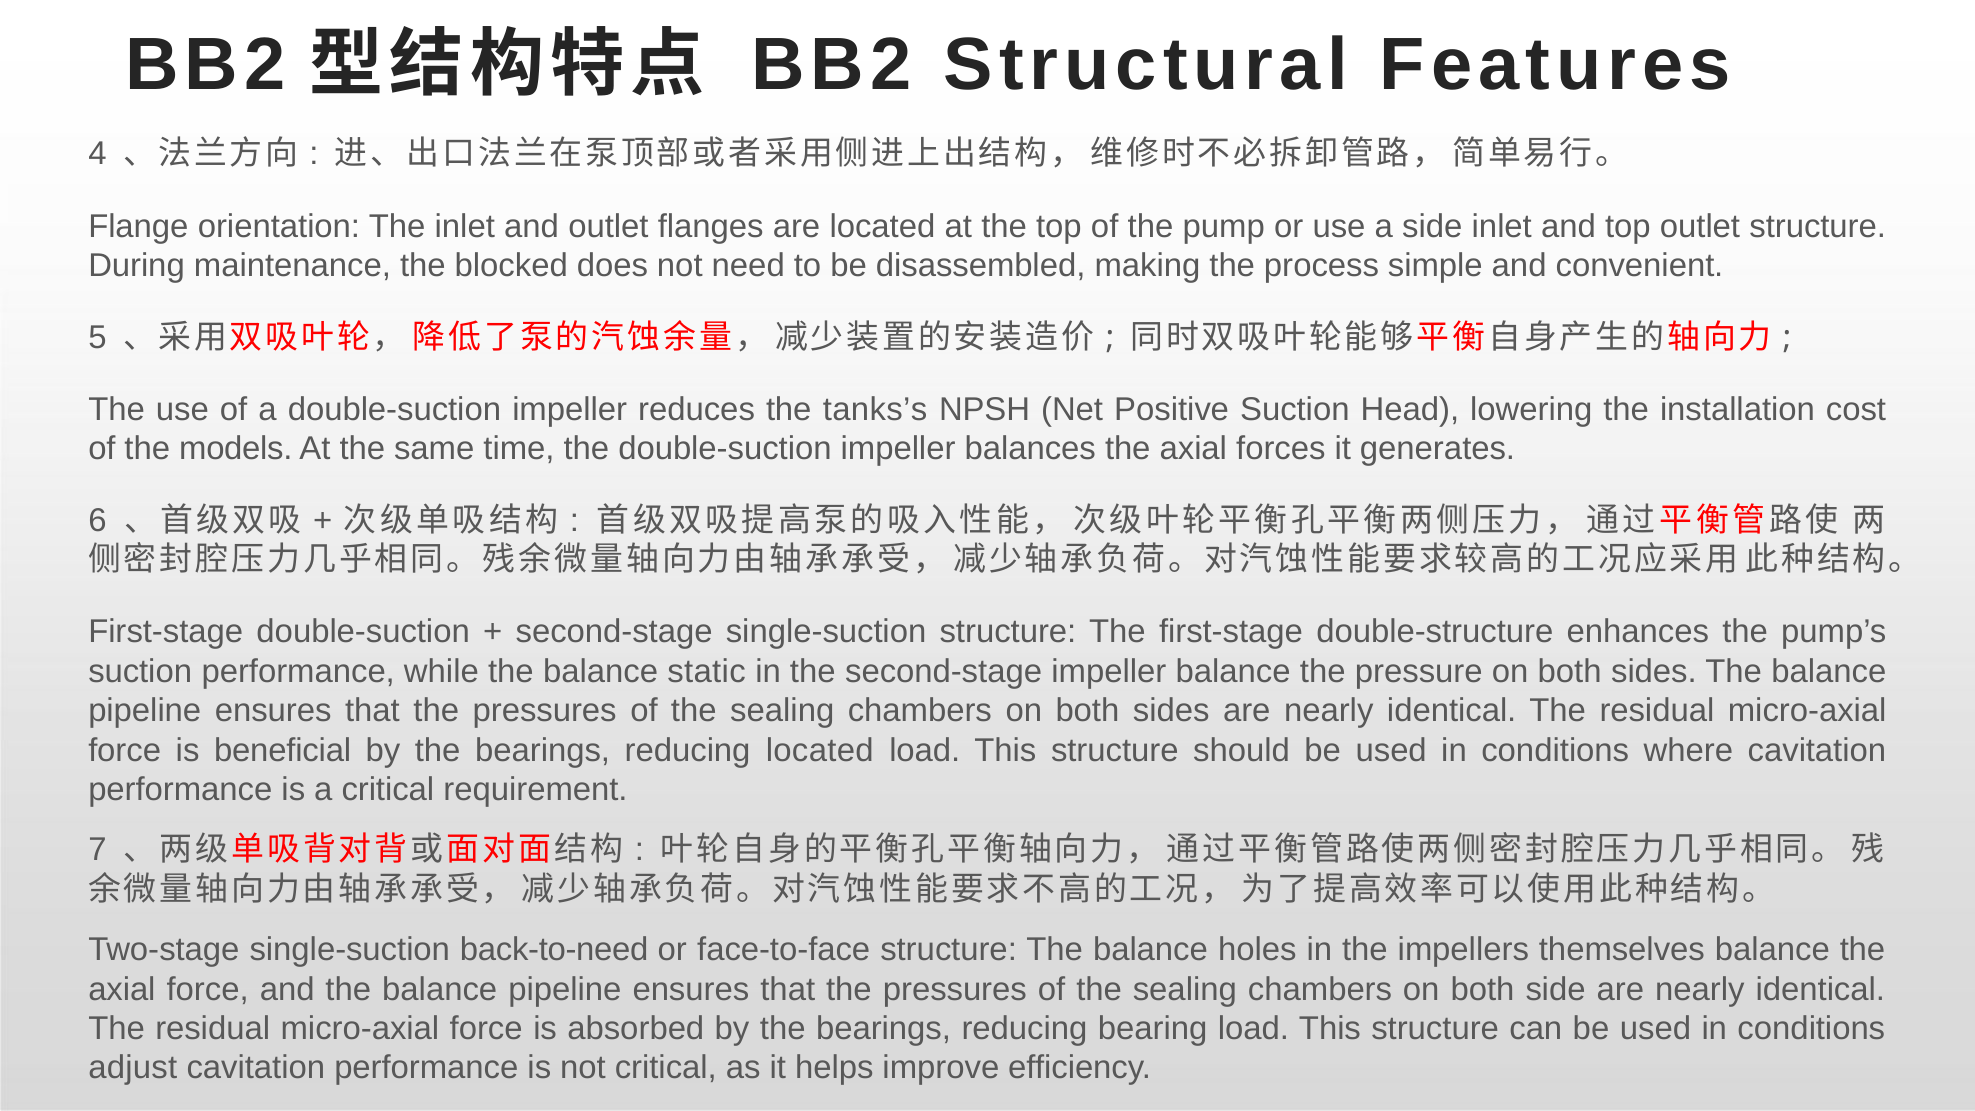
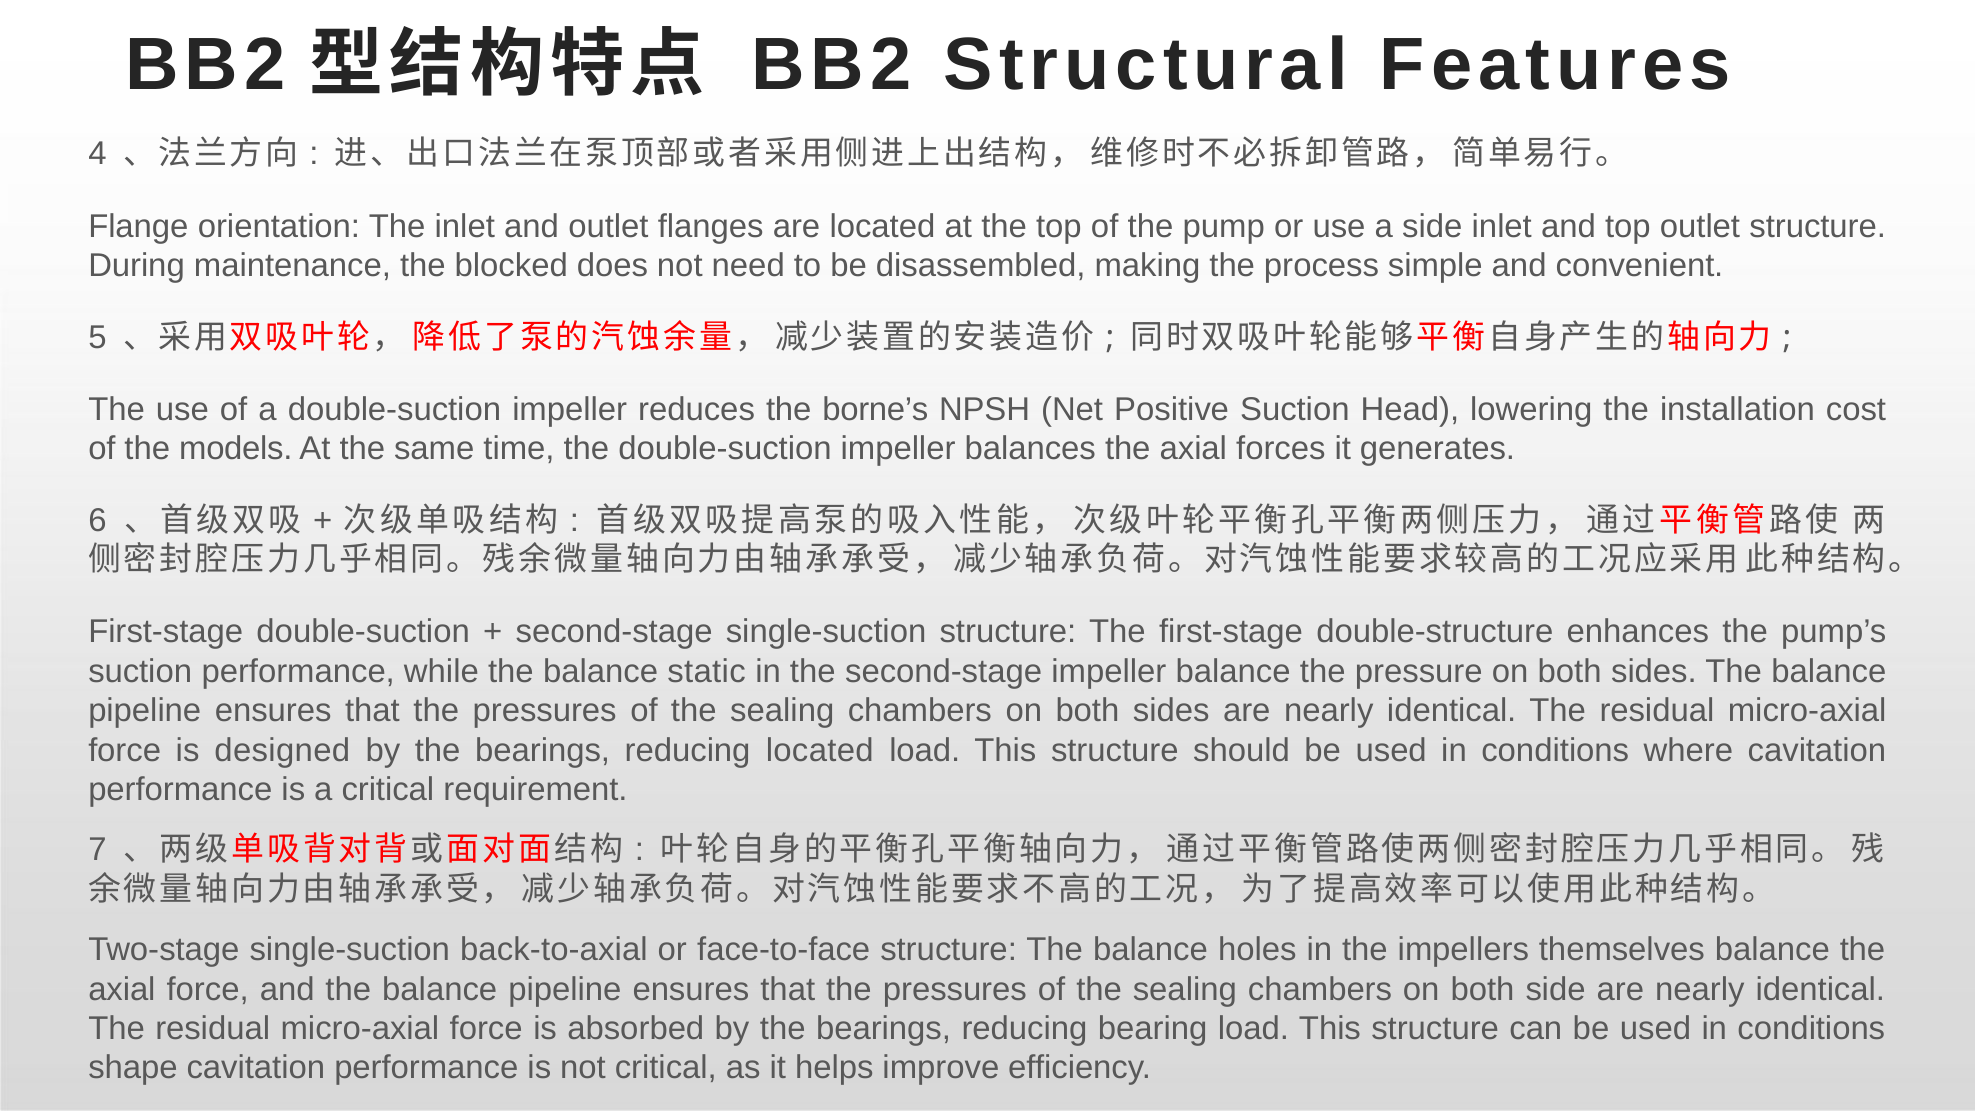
tanks’s: tanks’s -> borne’s
beneficial: beneficial -> designed
back-to-need: back-to-need -> back-to-axial
adjust: adjust -> shape
